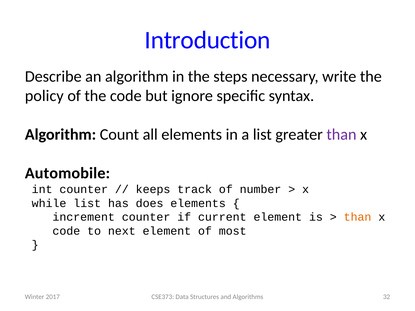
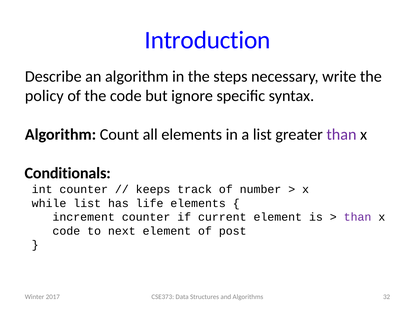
Automobile: Automobile -> Conditionals
does: does -> life
than at (358, 217) colour: orange -> purple
most: most -> post
